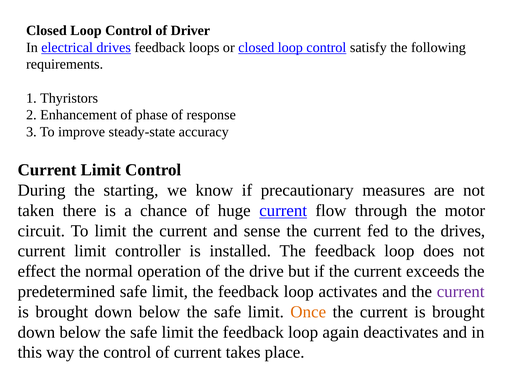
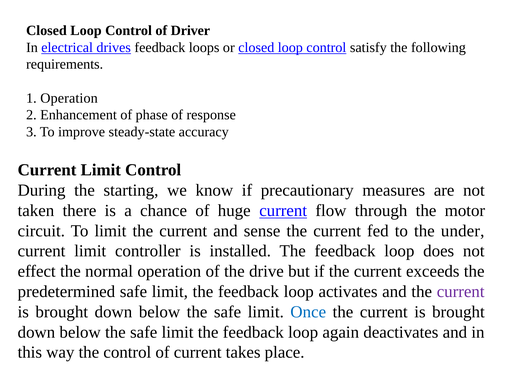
1 Thyristors: Thyristors -> Operation
the drives: drives -> under
Once colour: orange -> blue
